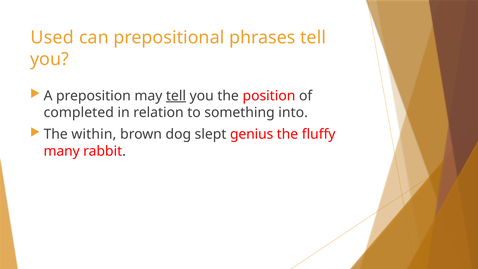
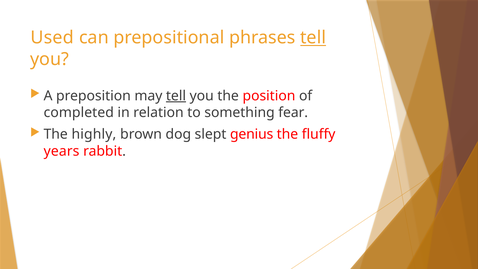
tell at (313, 38) underline: none -> present
into: into -> fear
within: within -> highly
many: many -> years
